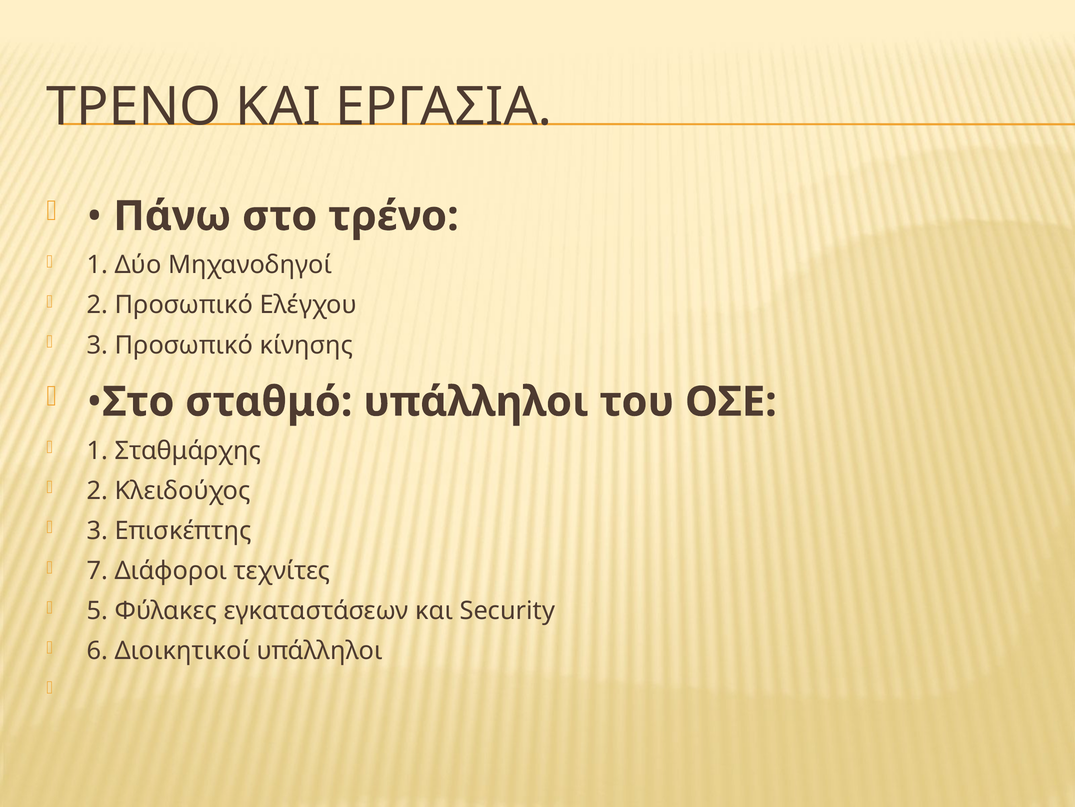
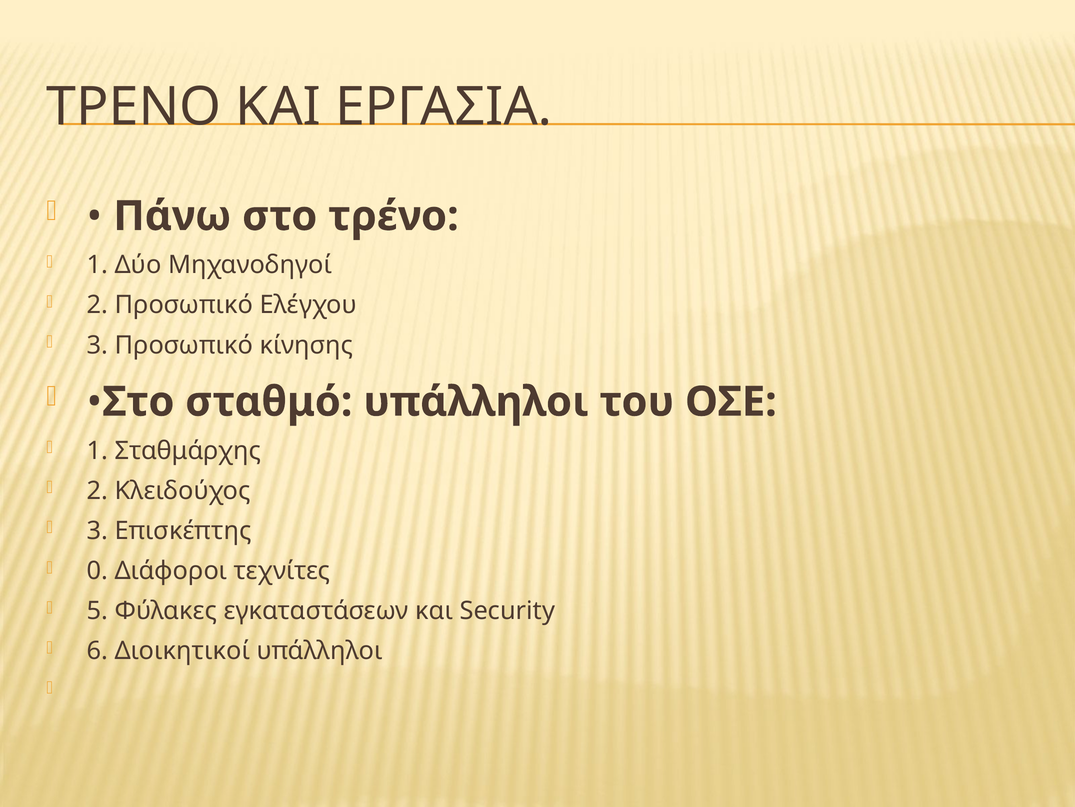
7: 7 -> 0
